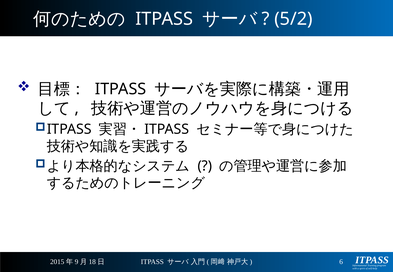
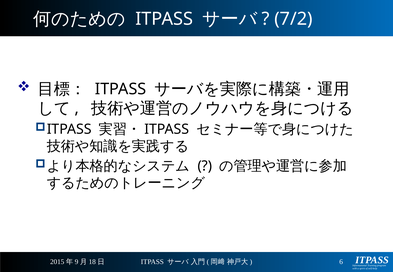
5/2: 5/2 -> 7/2
